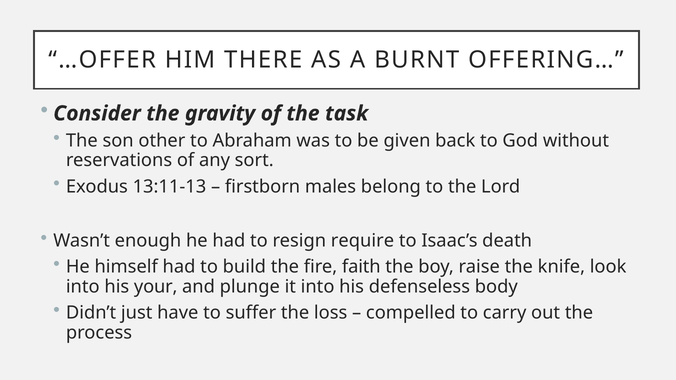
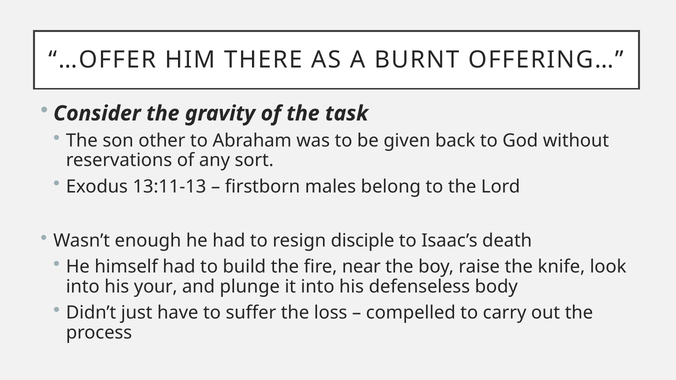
require: require -> disciple
faith: faith -> near
